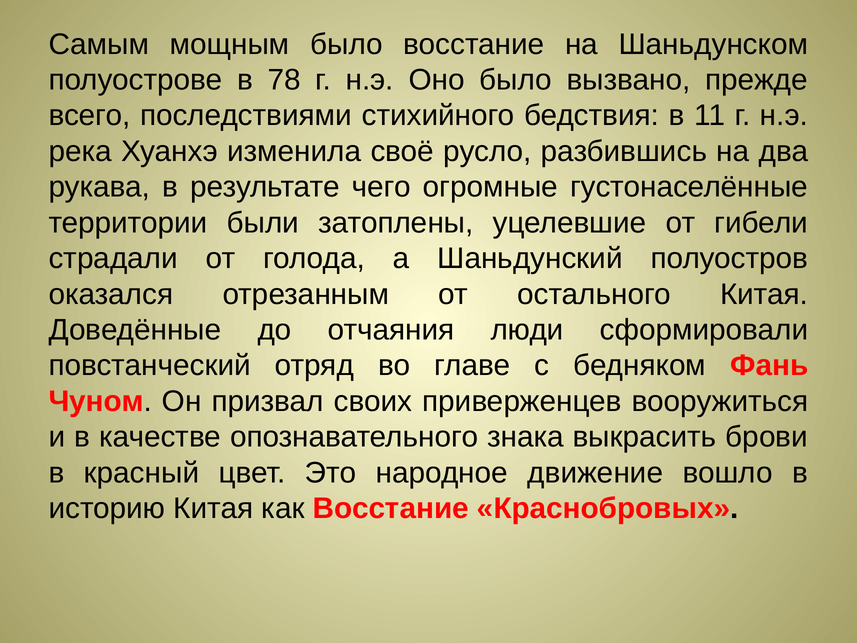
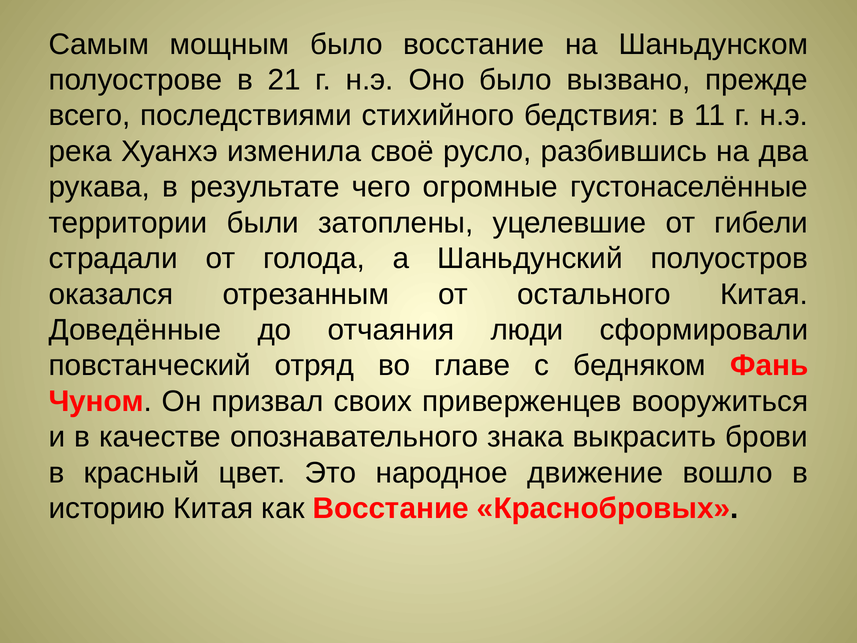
78: 78 -> 21
